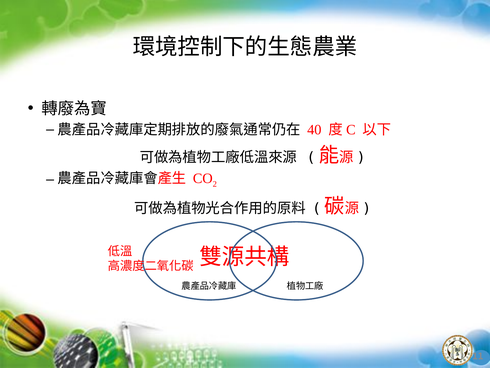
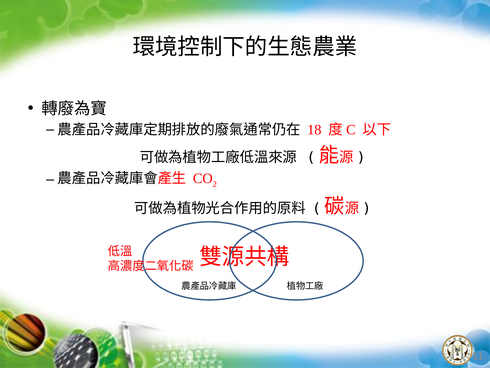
40: 40 -> 18
